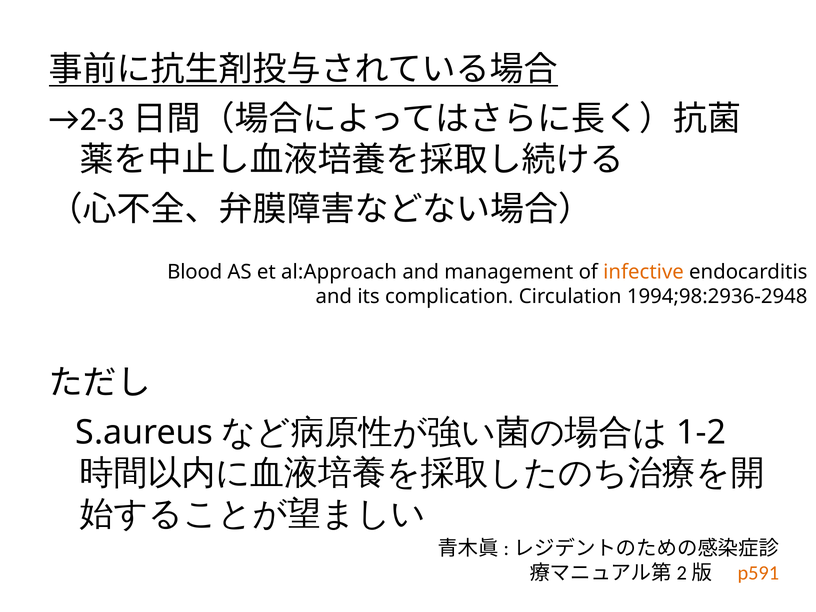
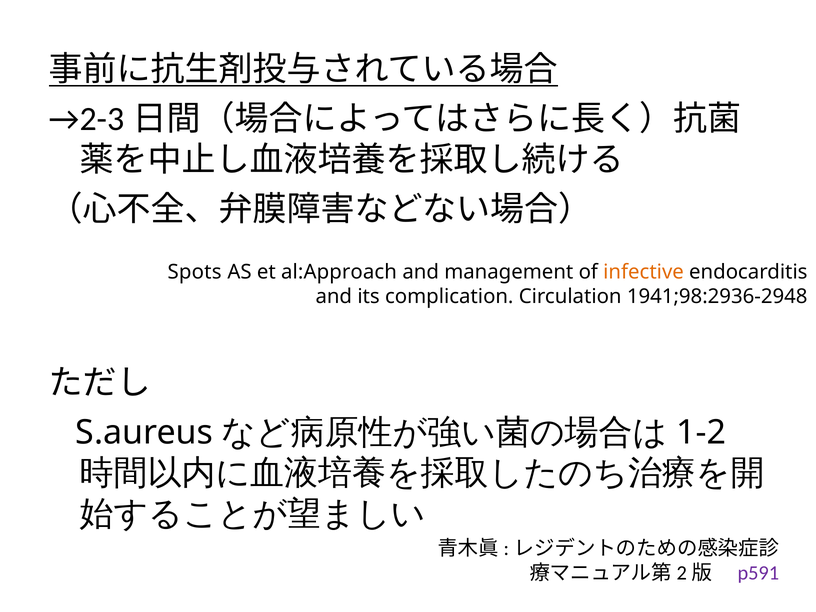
Blood: Blood -> Spots
1994;98:2936-2948: 1994;98:2936-2948 -> 1941;98:2936-2948
p591 colour: orange -> purple
